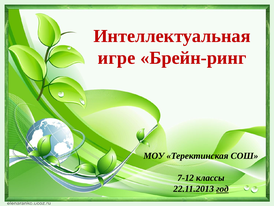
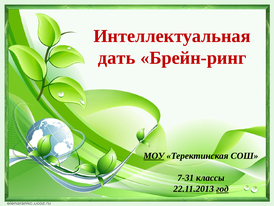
игре: игре -> дать
МОУ underline: none -> present
7-12: 7-12 -> 7-31
